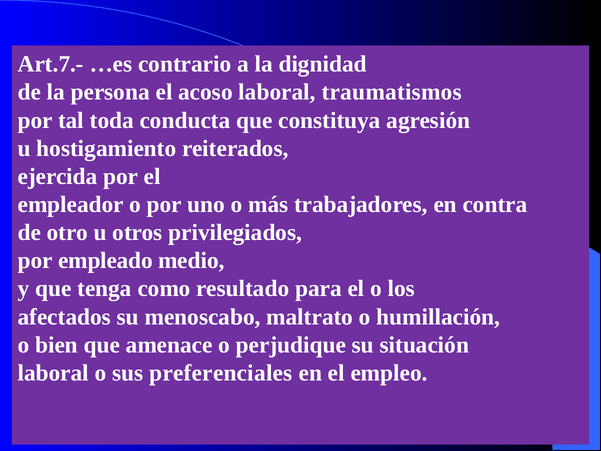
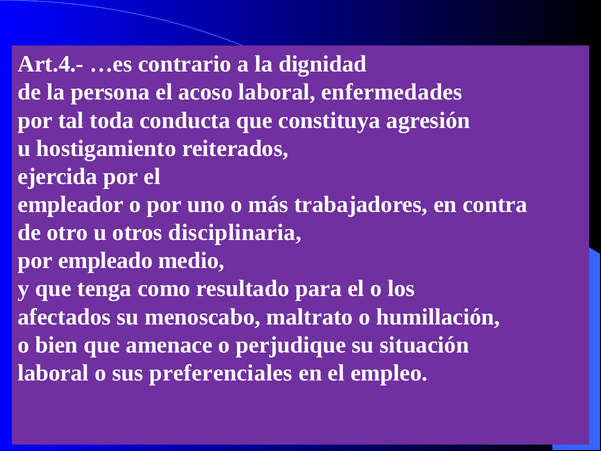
Art.7.-: Art.7.- -> Art.4.-
traumatismos: traumatismos -> enfermedades
privilegiados: privilegiados -> disciplinaria
